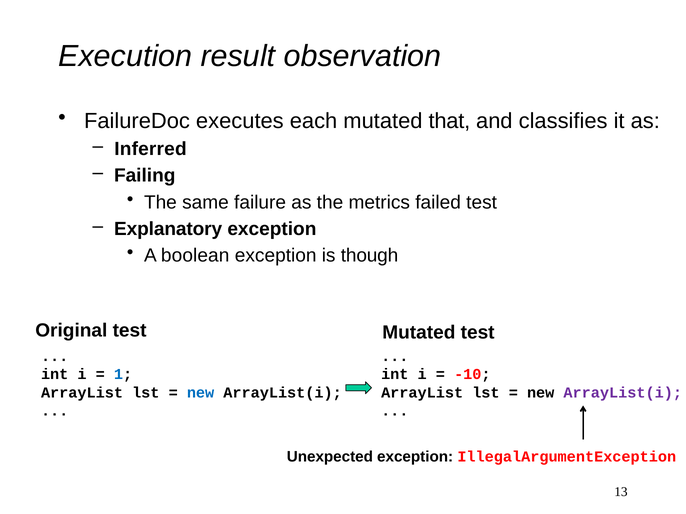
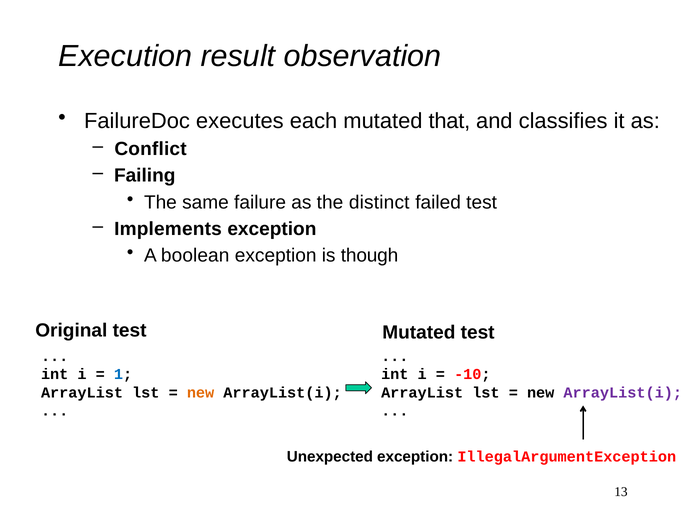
Inferred: Inferred -> Conflict
metrics: metrics -> distinct
Explanatory: Explanatory -> Implements
new at (201, 393) colour: blue -> orange
